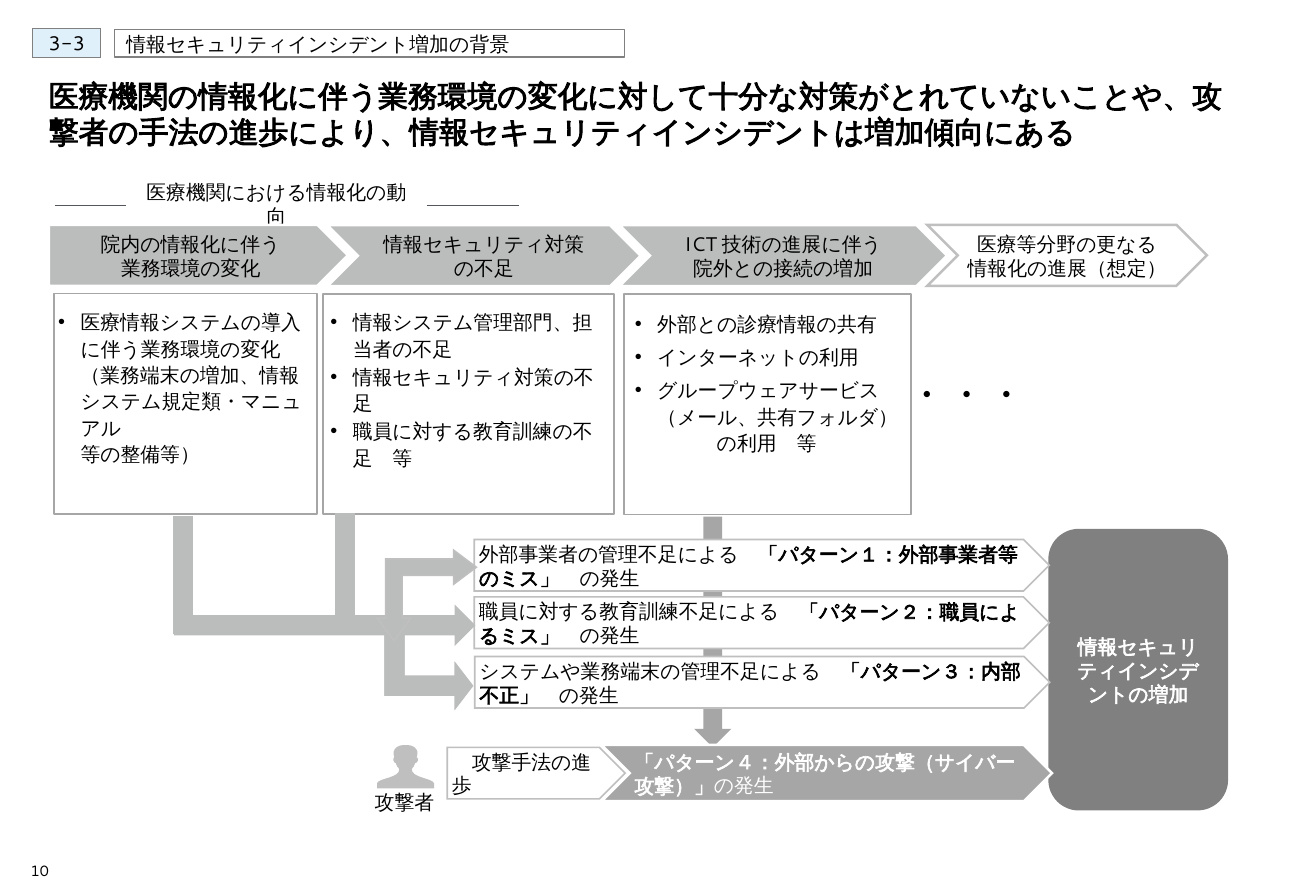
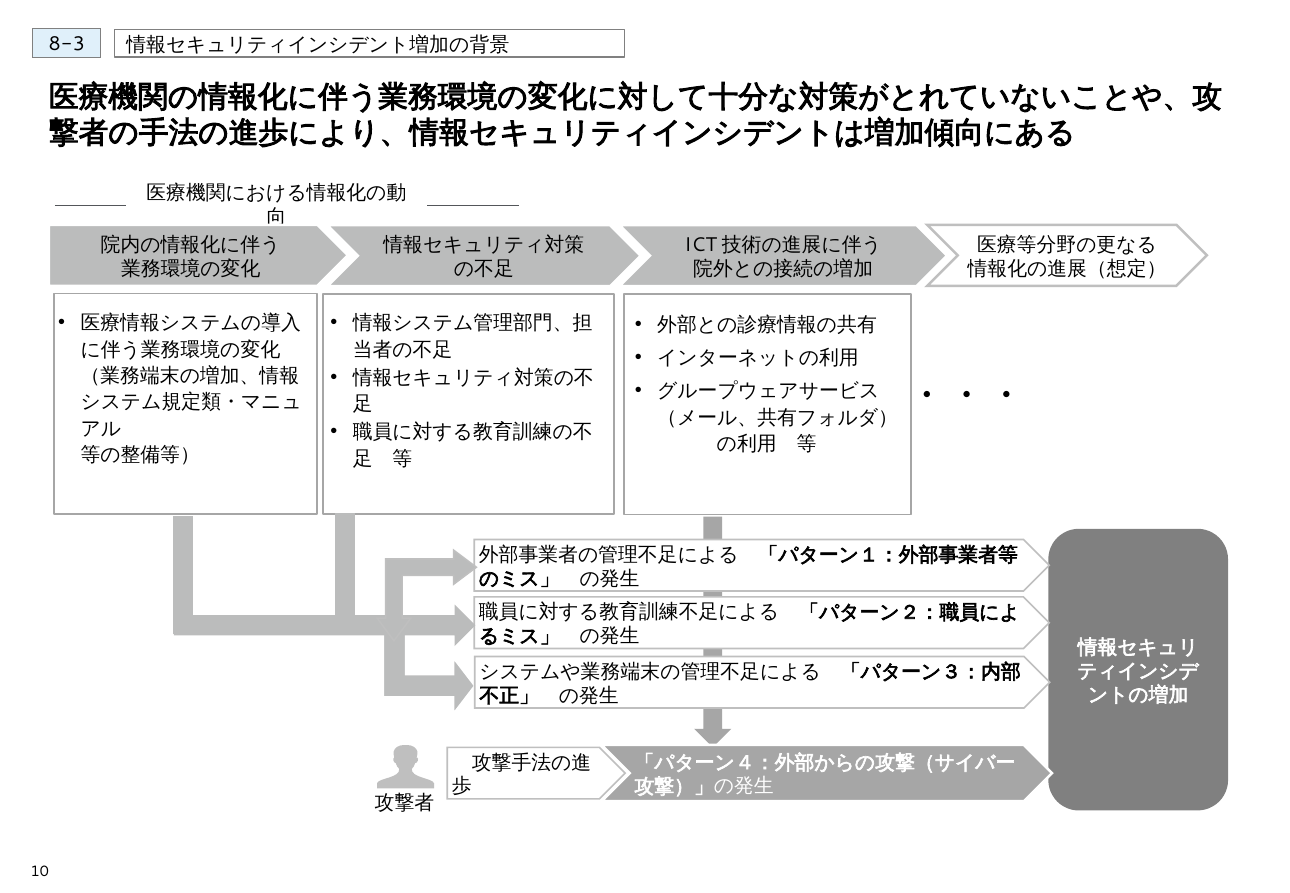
3-3: 3-3 -> 8-3
